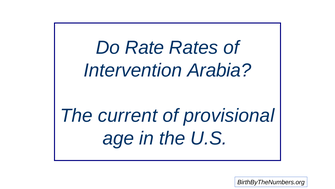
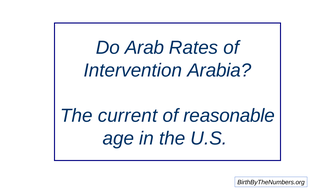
Rate: Rate -> Arab
provisional: provisional -> reasonable
